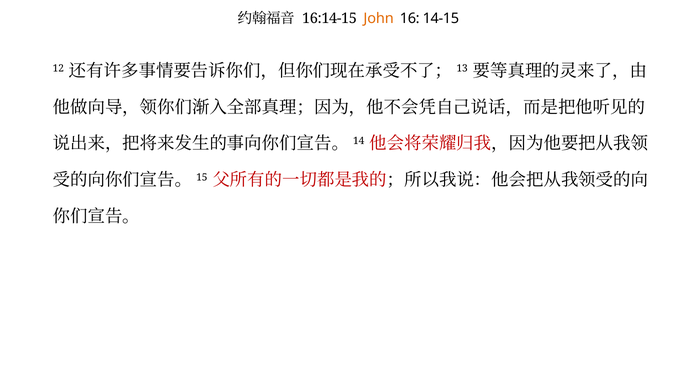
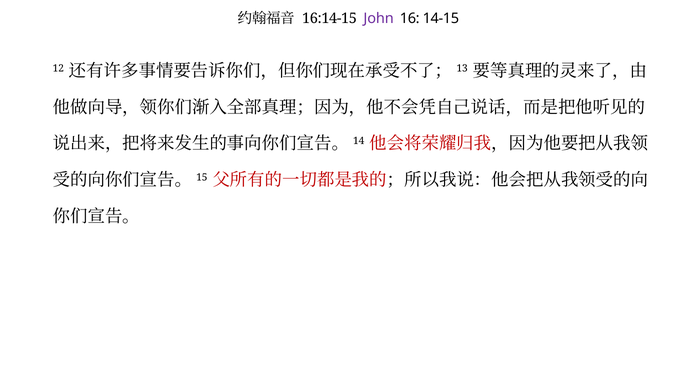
John colour: orange -> purple
